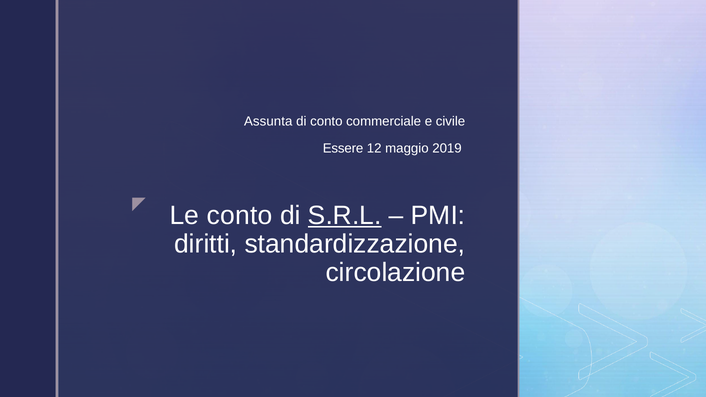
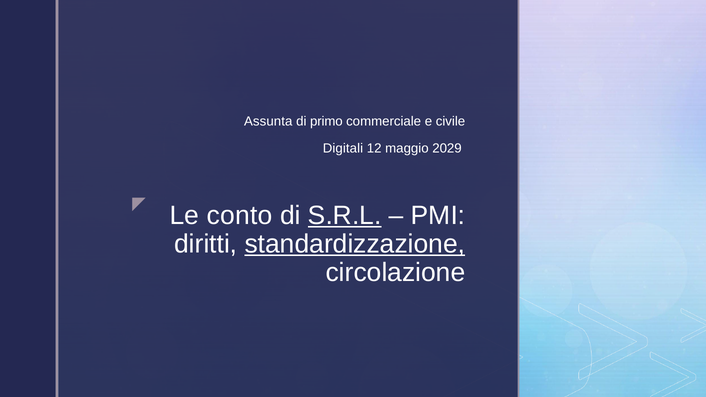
di conto: conto -> primo
Essere: Essere -> Digitali
2019: 2019 -> 2029
standardizzazione underline: none -> present
